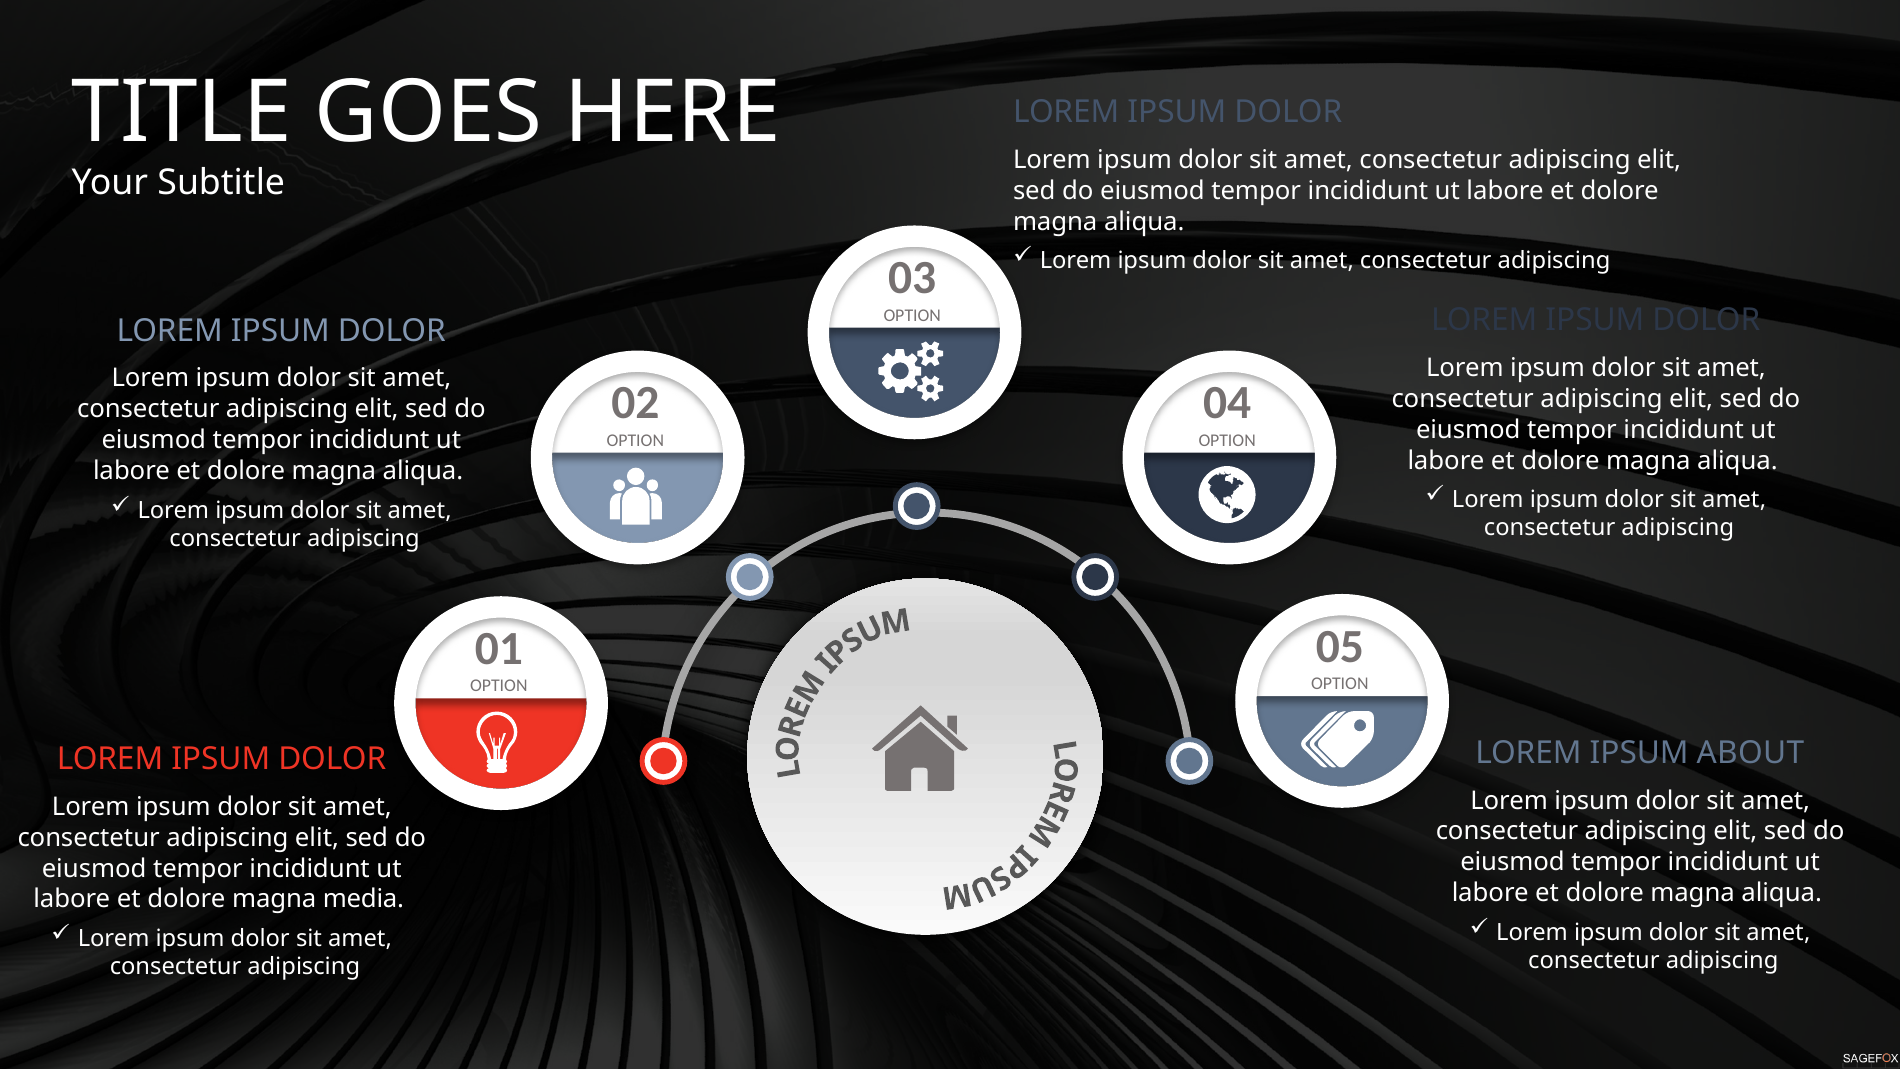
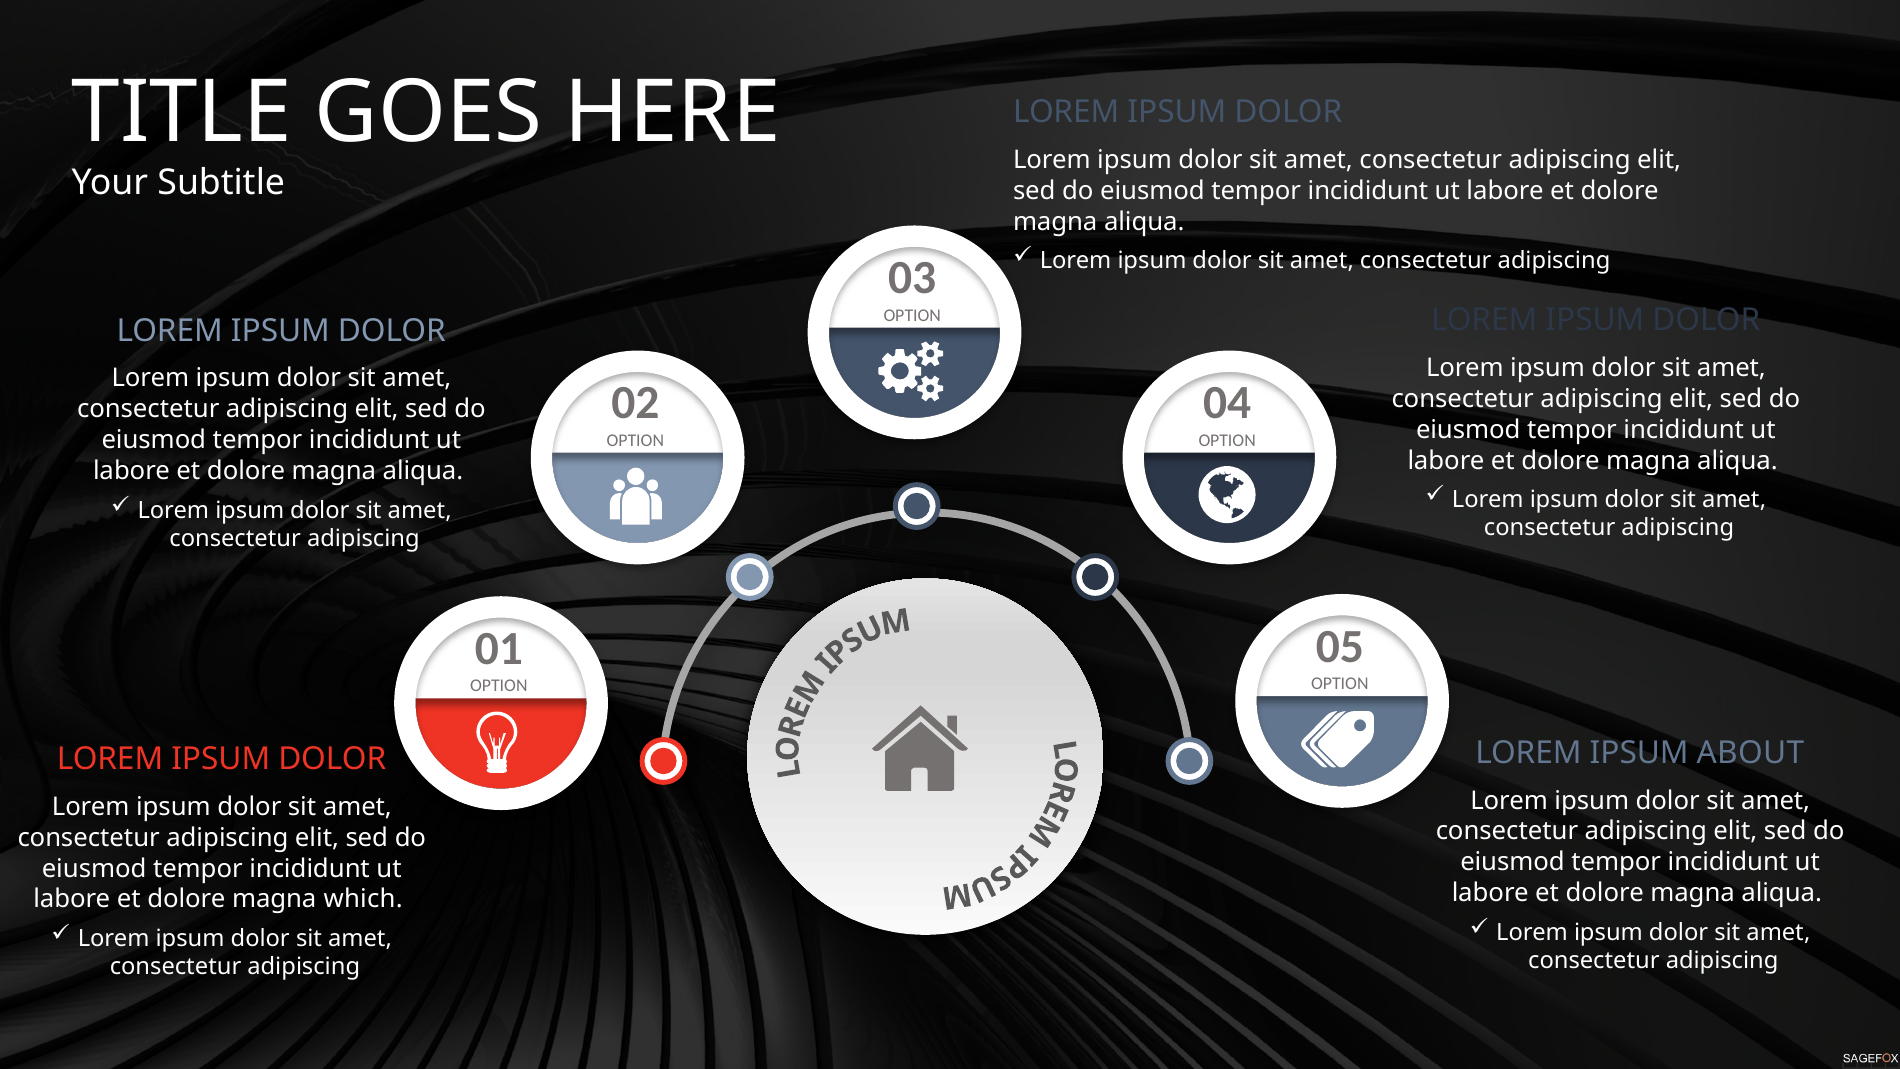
media: media -> which
